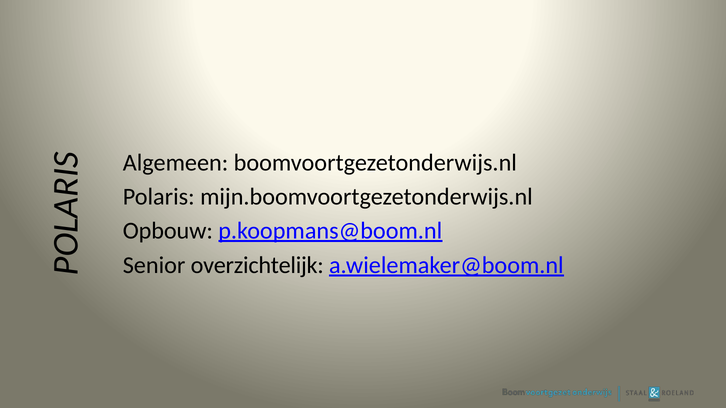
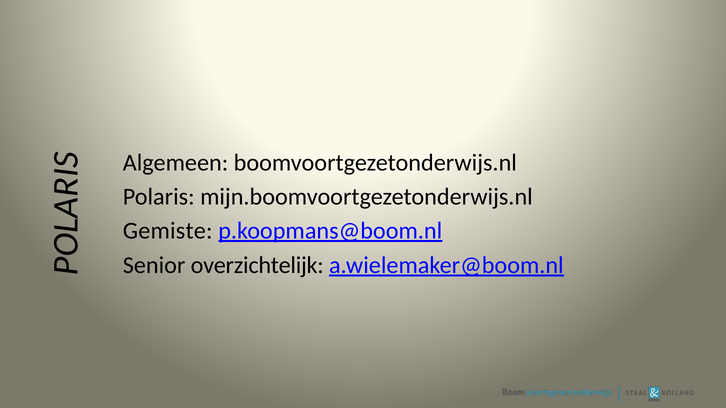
Opbouw: Opbouw -> Gemiste
